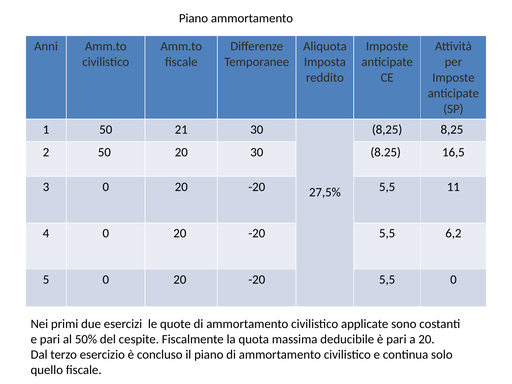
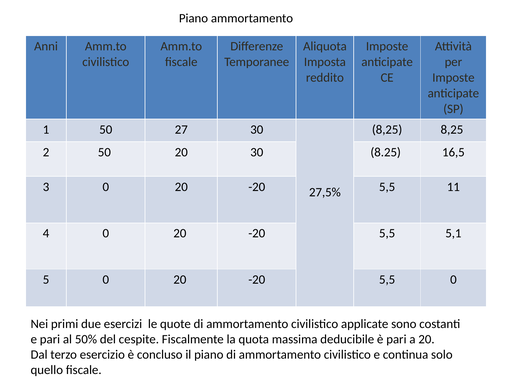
21: 21 -> 27
6,2: 6,2 -> 5,1
